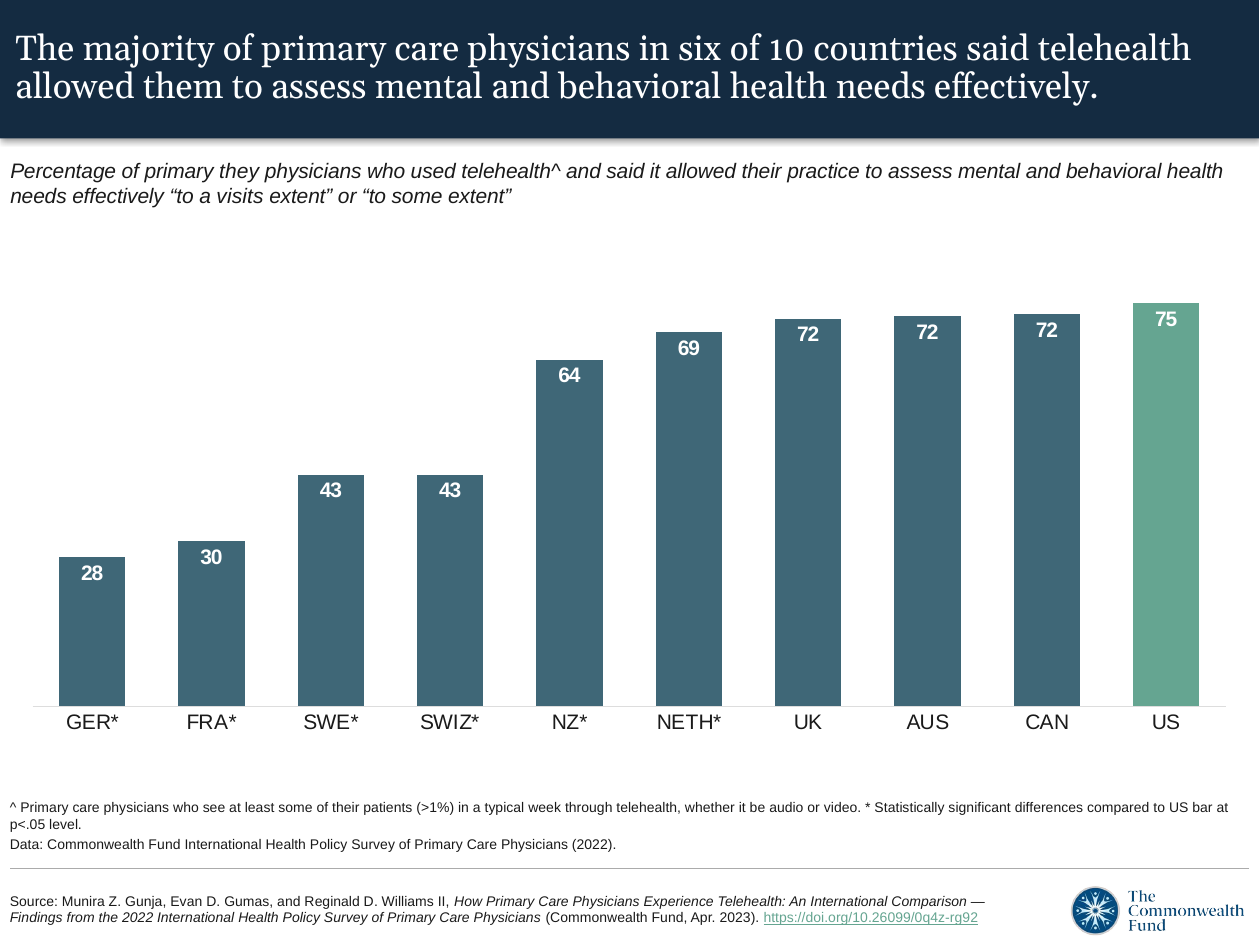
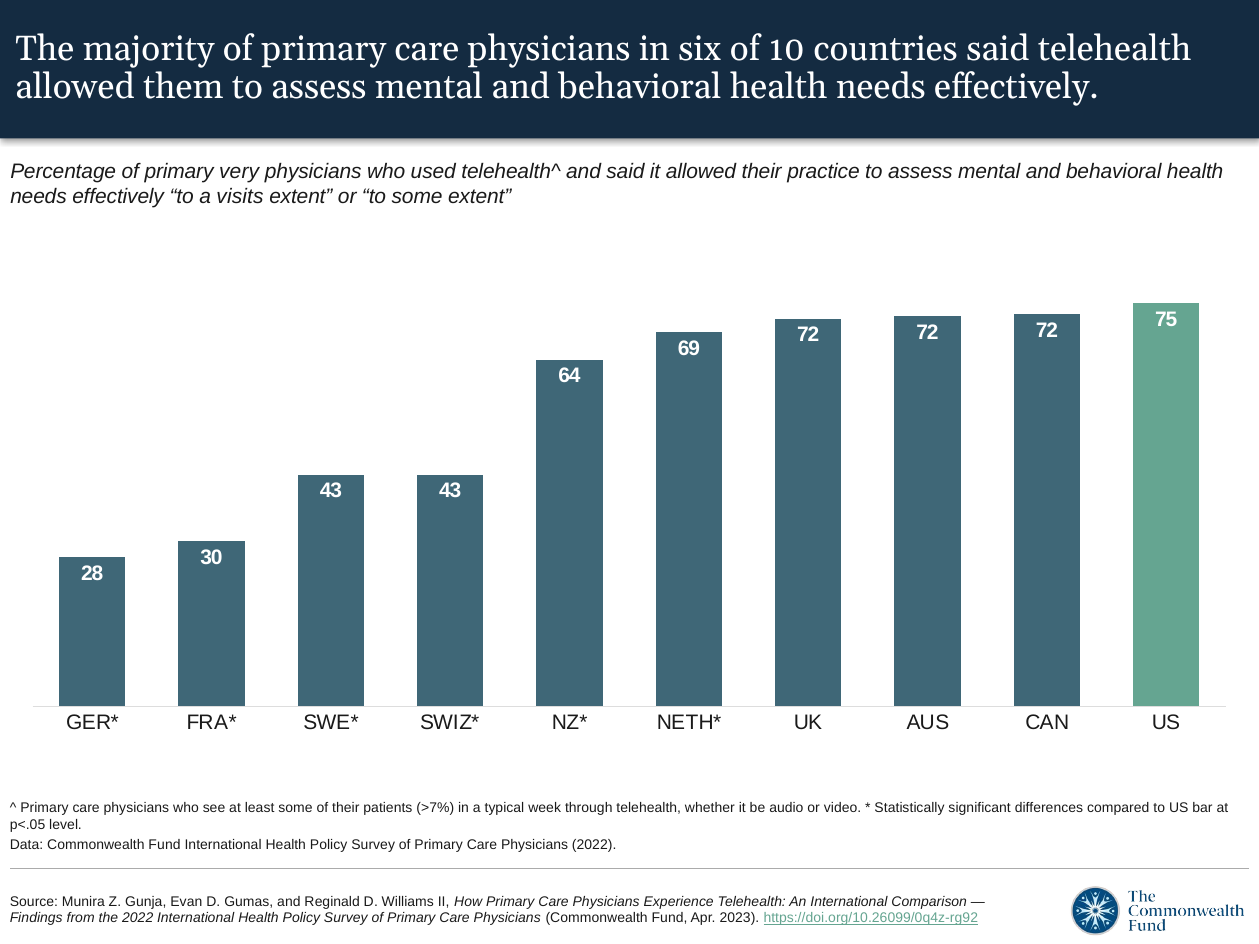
they: they -> very
>1%: >1% -> >7%
